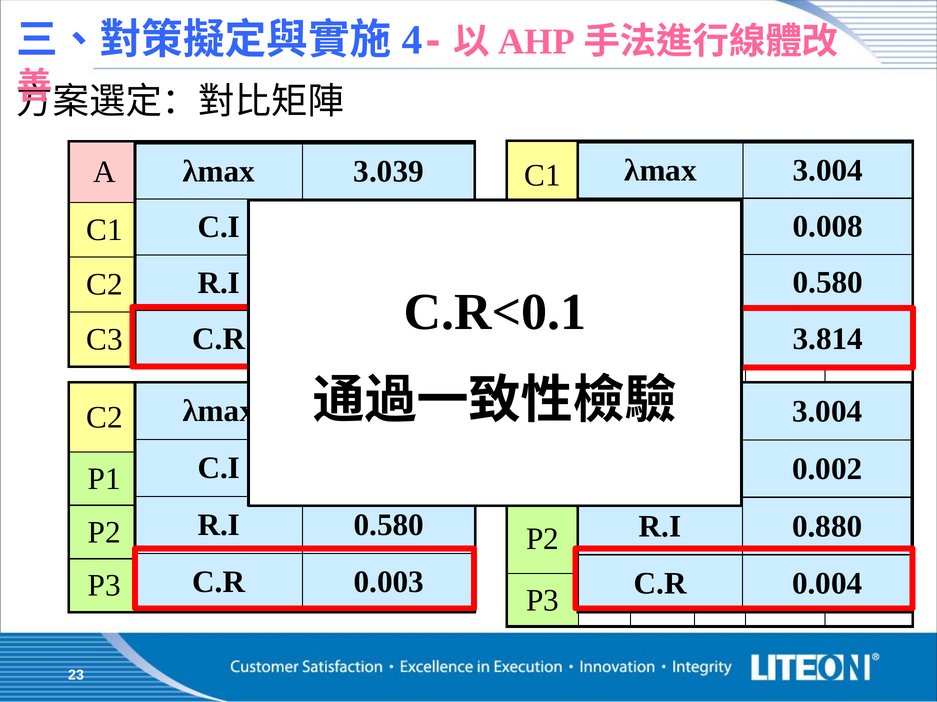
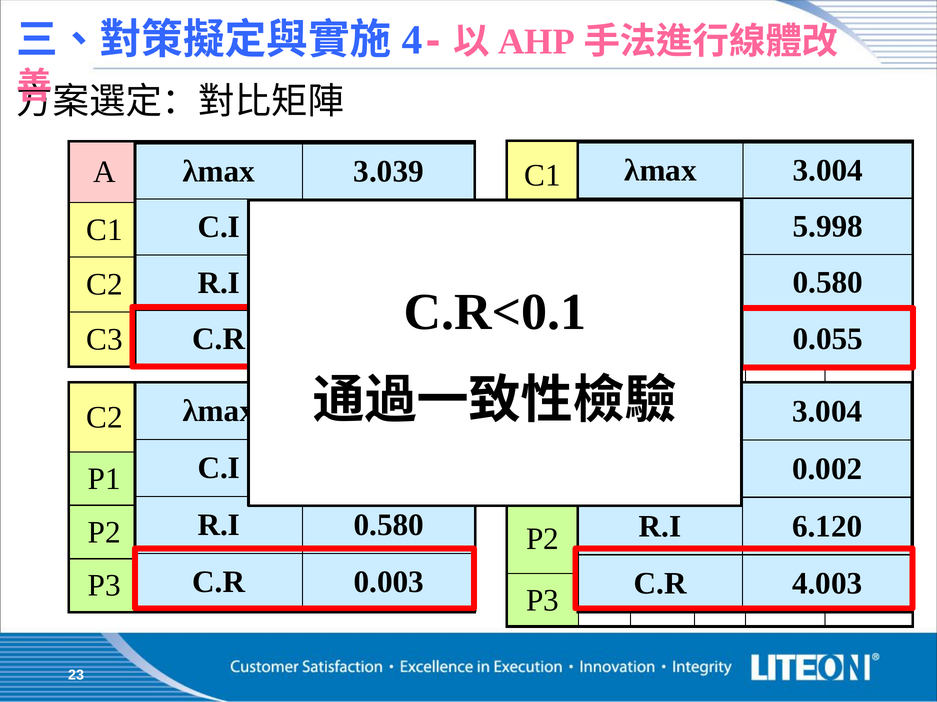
0.008: 0.008 -> 5.998
3.814: 3.814 -> 0.055
0.880: 0.880 -> 6.120
0.004: 0.004 -> 4.003
